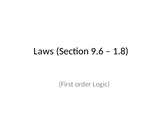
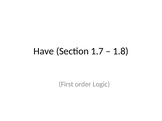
Laws: Laws -> Have
9.6: 9.6 -> 1.7
